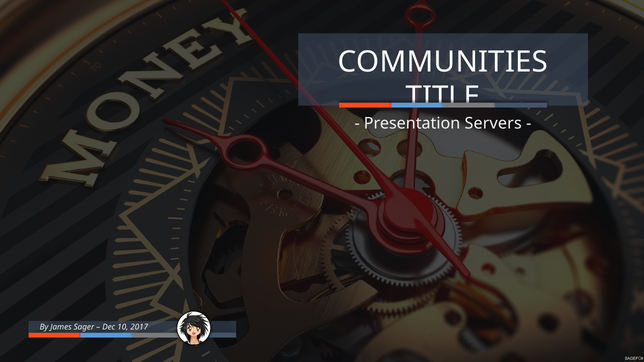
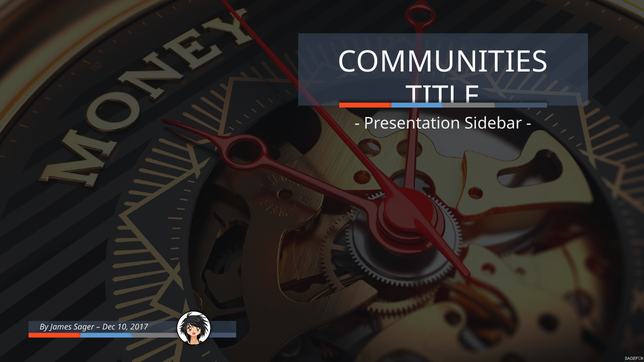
Servers: Servers -> Sidebar
